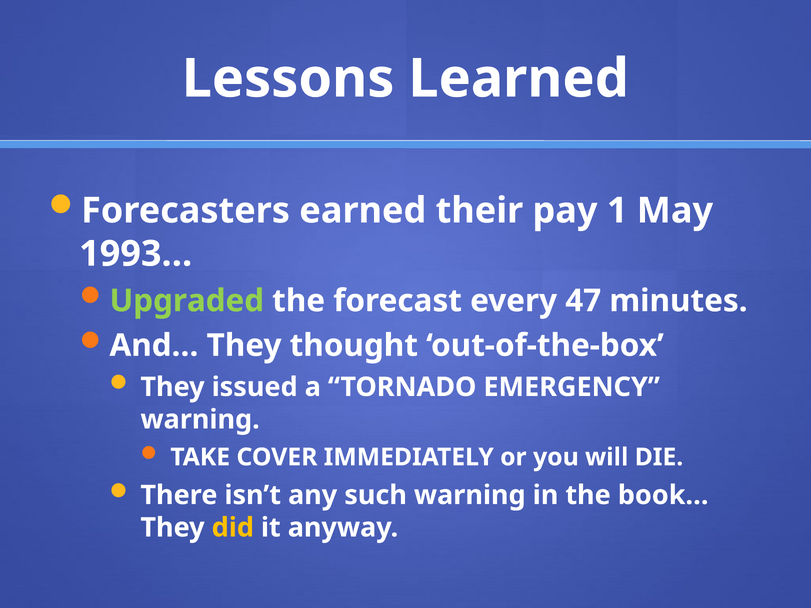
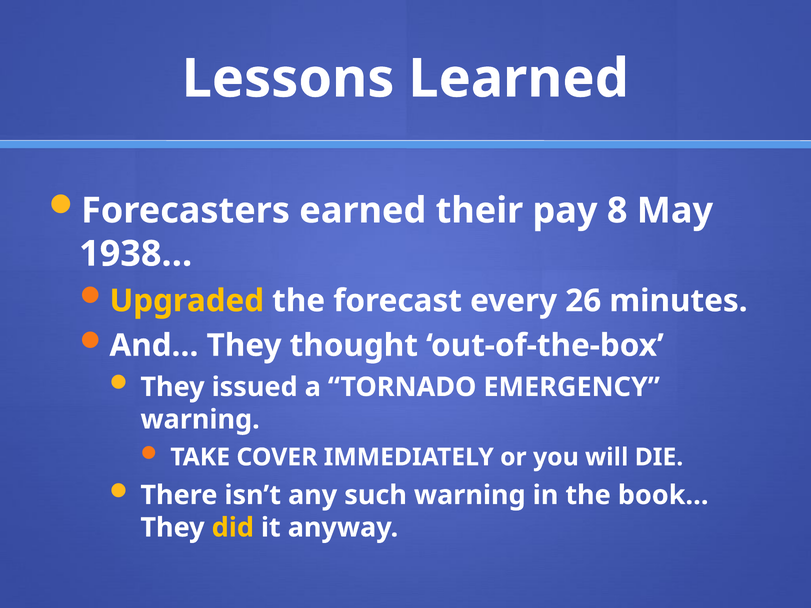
1: 1 -> 8
1993…: 1993… -> 1938…
Upgraded colour: light green -> yellow
47: 47 -> 26
